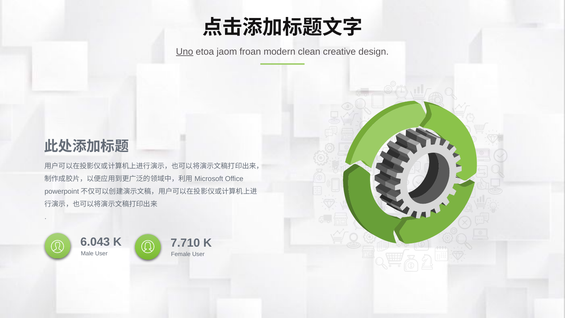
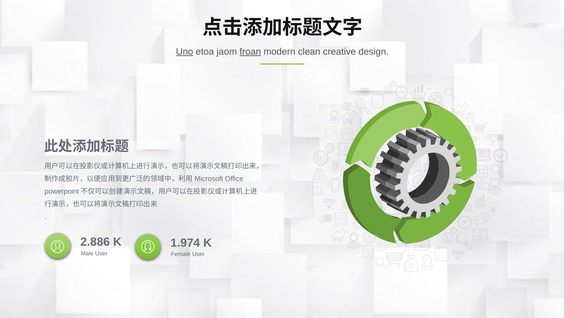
froan underline: none -> present
6.043: 6.043 -> 2.886
7.710: 7.710 -> 1.974
